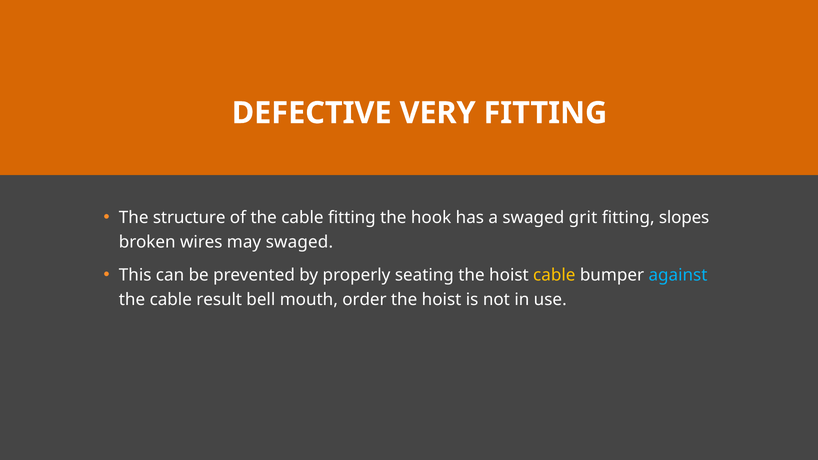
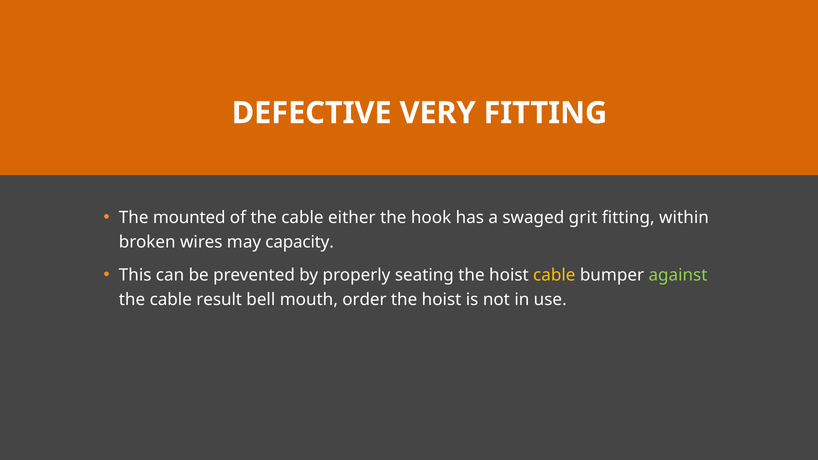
structure: structure -> mounted
cable fitting: fitting -> either
slopes: slopes -> within
may swaged: swaged -> capacity
against colour: light blue -> light green
